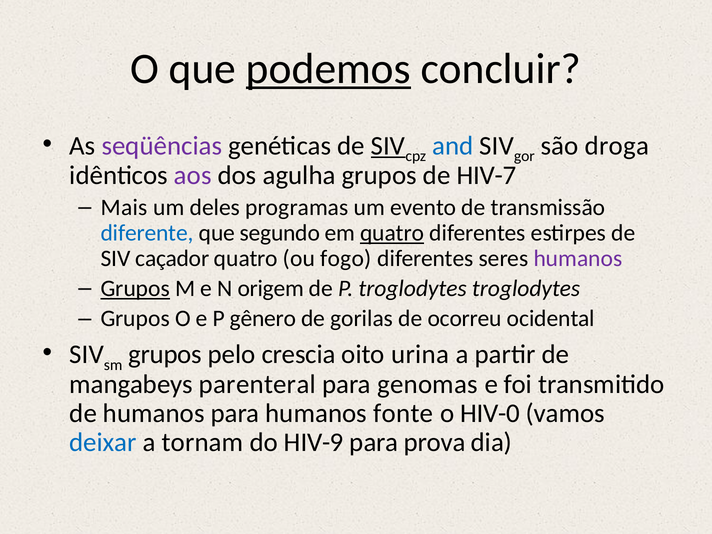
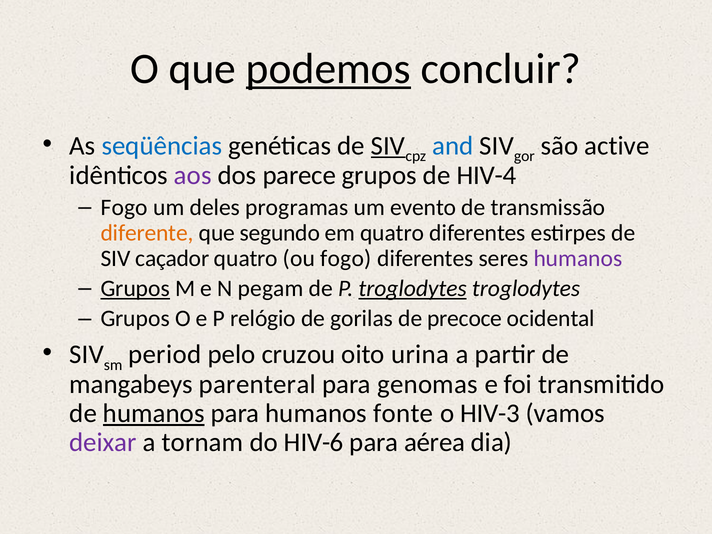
seqüências colour: purple -> blue
droga: droga -> active
agulha: agulha -> parece
HIV-7: HIV-7 -> HIV-4
Mais at (124, 208): Mais -> Fogo
diferente colour: blue -> orange
quatro at (392, 233) underline: present -> none
origem: origem -> pegam
troglodytes at (413, 289) underline: none -> present
gênero: gênero -> relógio
ocorreu: ocorreu -> precoce
grupos at (165, 355): grupos -> period
crescia: crescia -> cruzou
humanos at (154, 413) underline: none -> present
HIV-0: HIV-0 -> HIV-3
deixar colour: blue -> purple
HIV-9: HIV-9 -> HIV-6
prova: prova -> aérea
